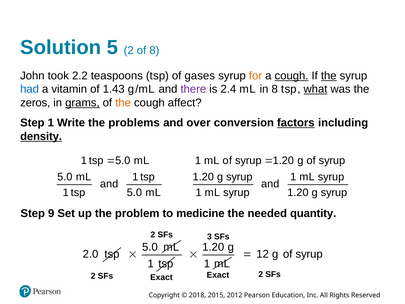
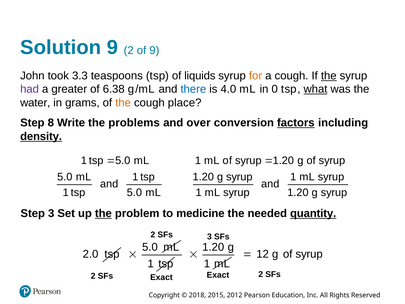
Solution 5: 5 -> 9
of 8: 8 -> 9
2.2: 2.2 -> 3.3
gases: gases -> liquids
cough at (292, 76) underline: present -> none
had colour: blue -> purple
vitamin: vitamin -> greater
1.43: 1.43 -> 6.38
there colour: purple -> blue
2.4: 2.4 -> 4.0
in 8: 8 -> 0
zeros: zeros -> water
grams underline: present -> none
affect: affect -> place
Step 1: 1 -> 8
Step 9: 9 -> 3
the at (103, 213) underline: none -> present
quantity underline: none -> present
